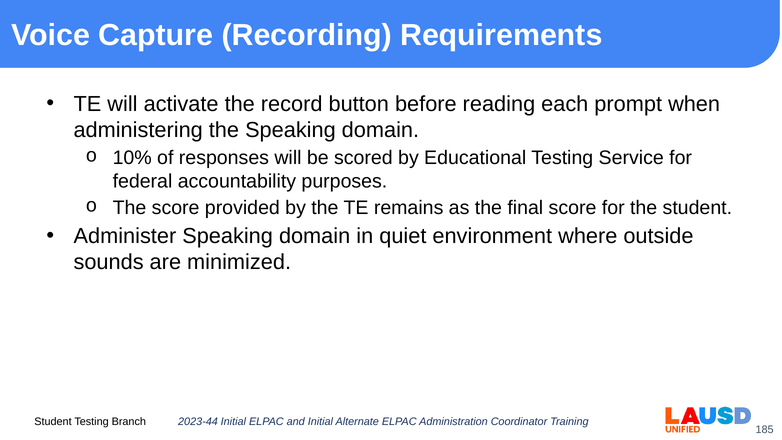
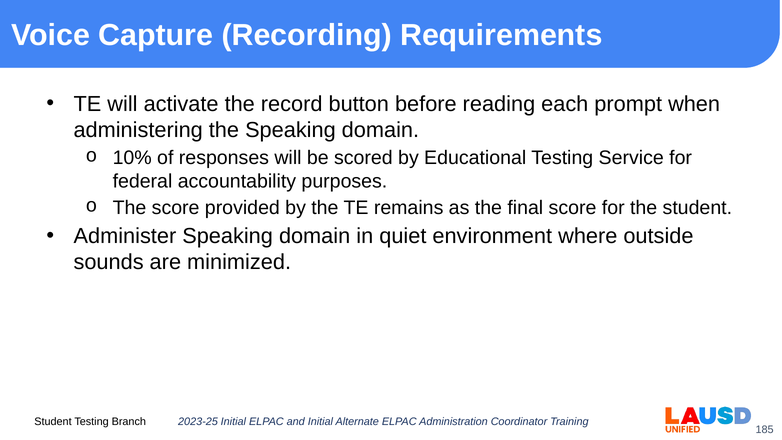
2023-44: 2023-44 -> 2023-25
